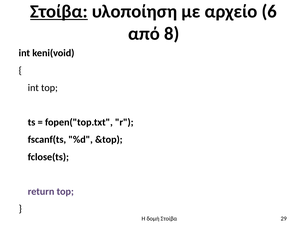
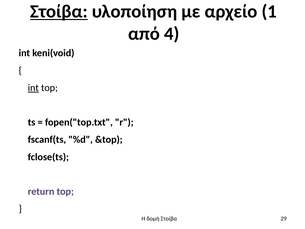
6: 6 -> 1
8: 8 -> 4
int at (33, 88) underline: none -> present
